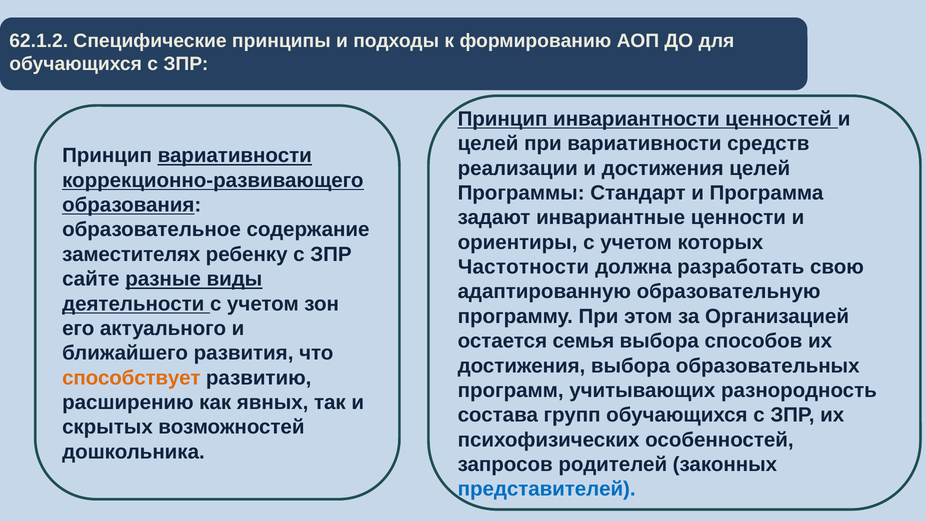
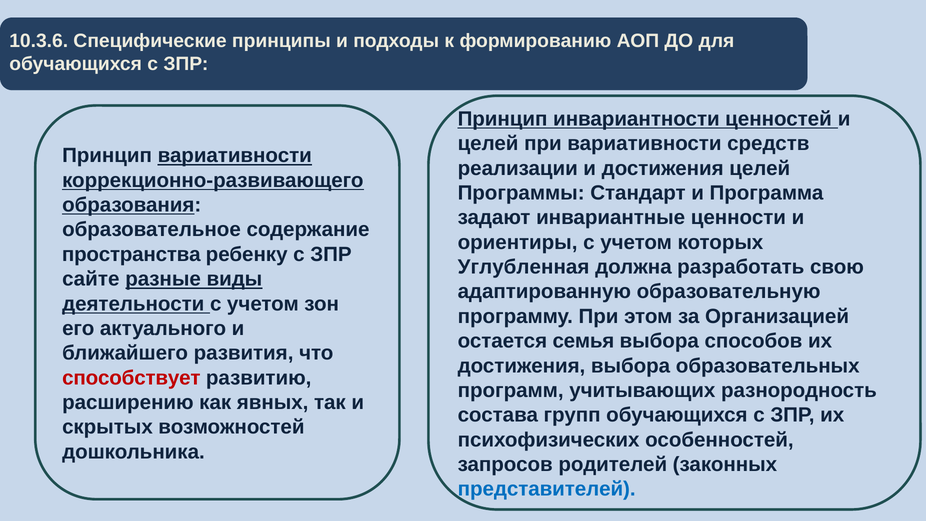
62.1.2: 62.1.2 -> 10.3.6
заместителях: заместителях -> пространства
Частотности: Частотности -> Углубленная
способствует colour: orange -> red
